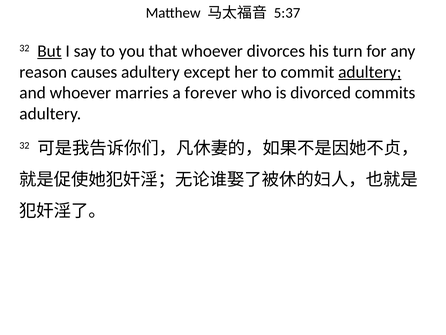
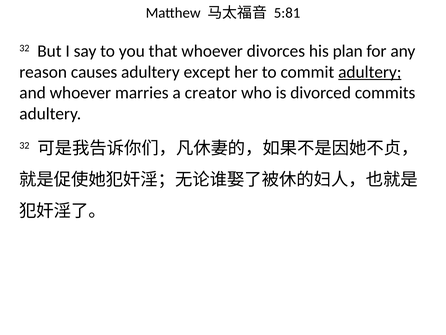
5:37: 5:37 -> 5:81
But underline: present -> none
turn: turn -> plan
forever: forever -> creator
